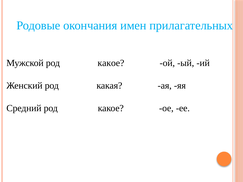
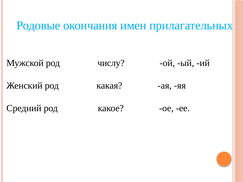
Мужской род какое: какое -> числу
